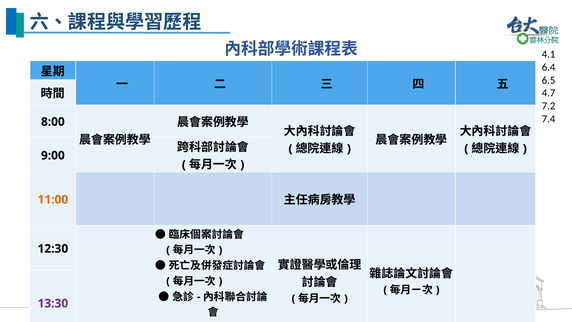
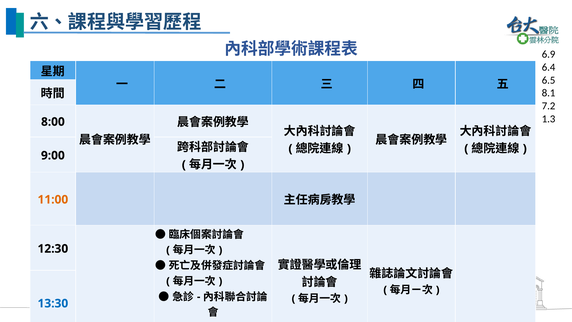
4.1: 4.1 -> 6.9
4.7: 4.7 -> 8.1
7.4: 7.4 -> 1.3
13:30 colour: purple -> blue
